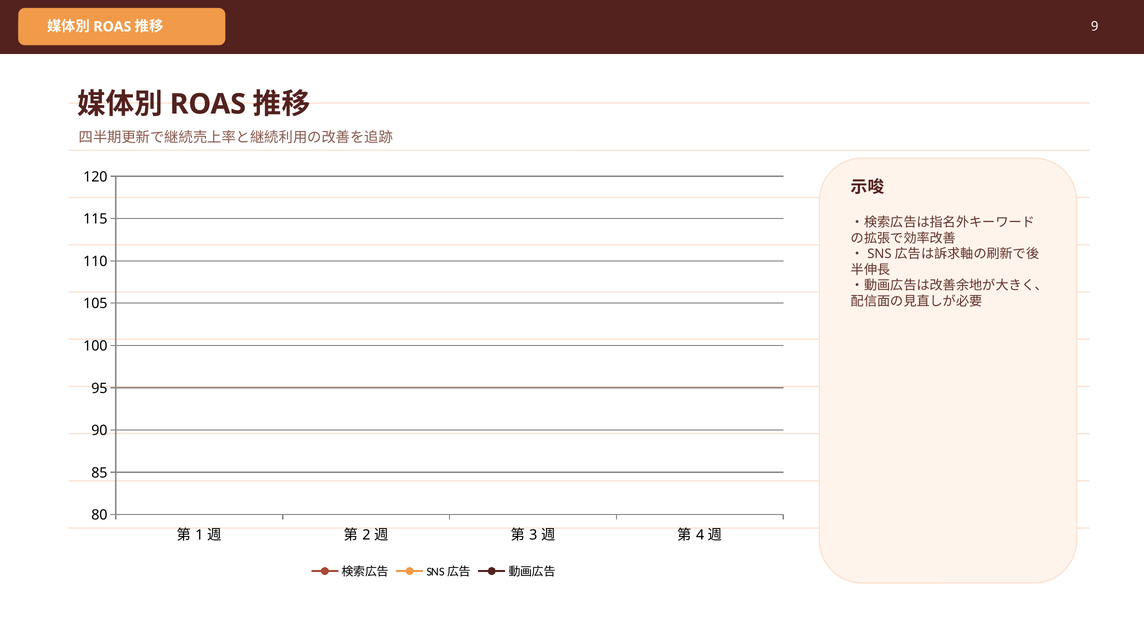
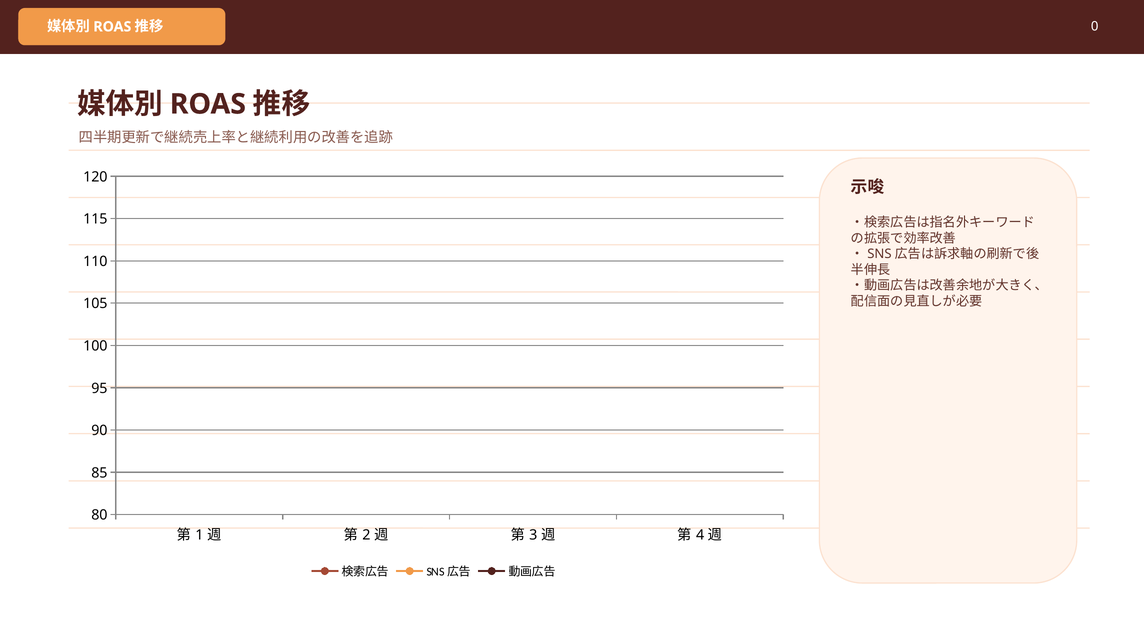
9: 9 -> 0
